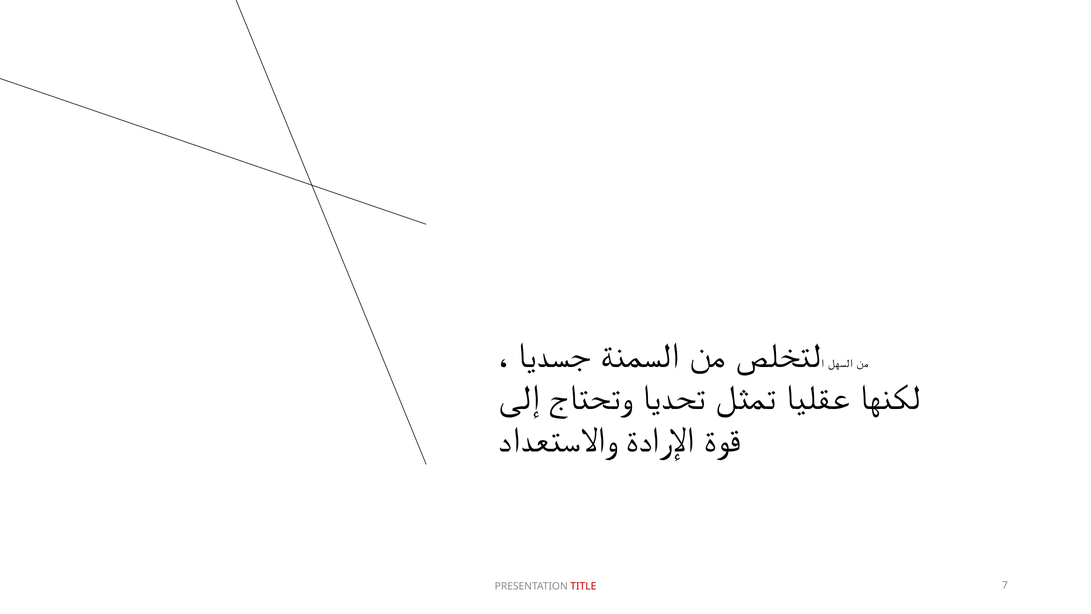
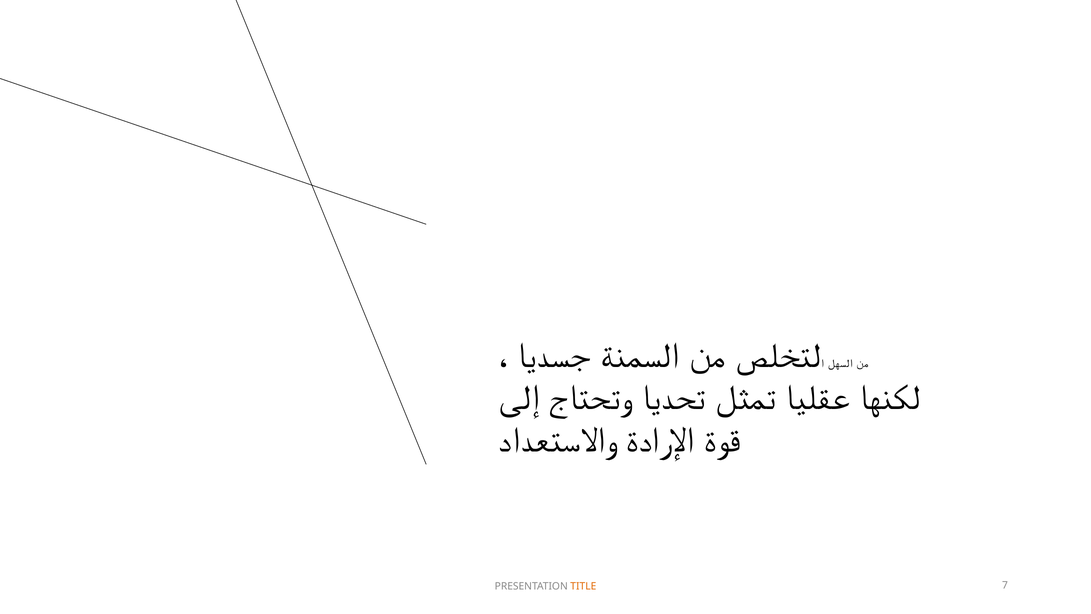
TITLE colour: red -> orange
